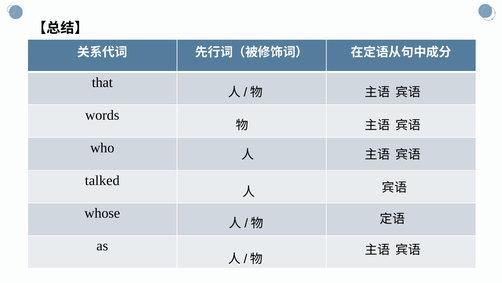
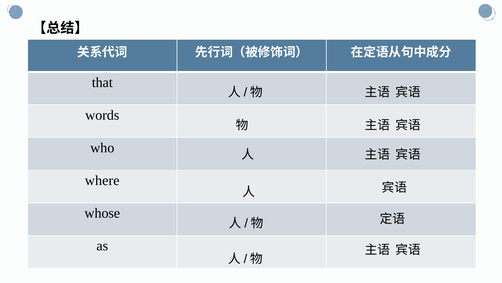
talked: talked -> where
